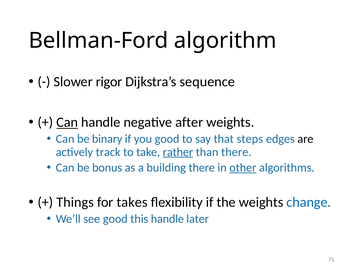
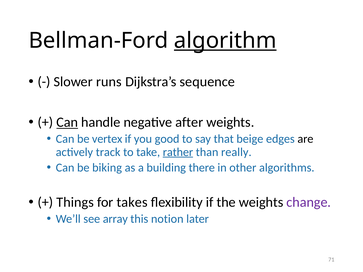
algorithm underline: none -> present
rigor: rigor -> runs
binary: binary -> vertex
steps: steps -> beige
than there: there -> really
bonus: bonus -> biking
other underline: present -> none
change colour: blue -> purple
see good: good -> array
this handle: handle -> notion
